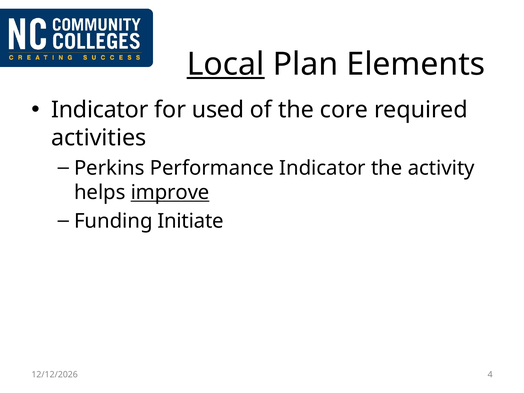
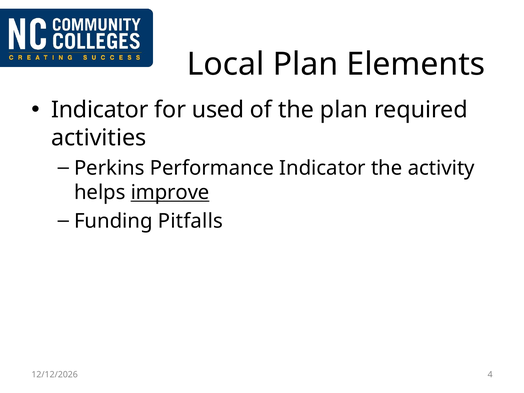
Local underline: present -> none
the core: core -> plan
Initiate: Initiate -> Pitfalls
